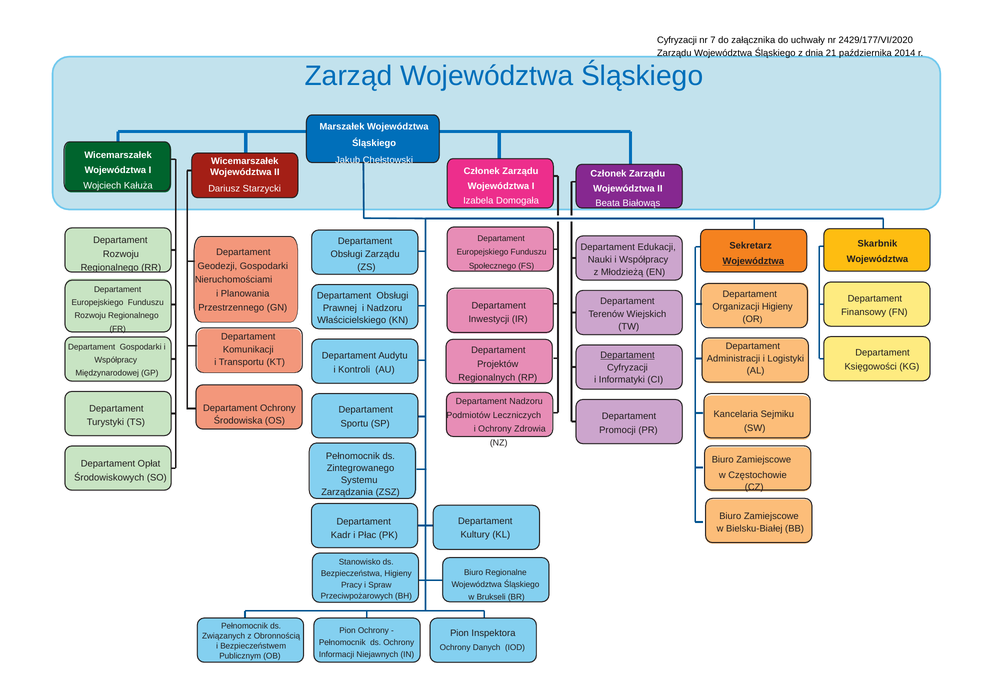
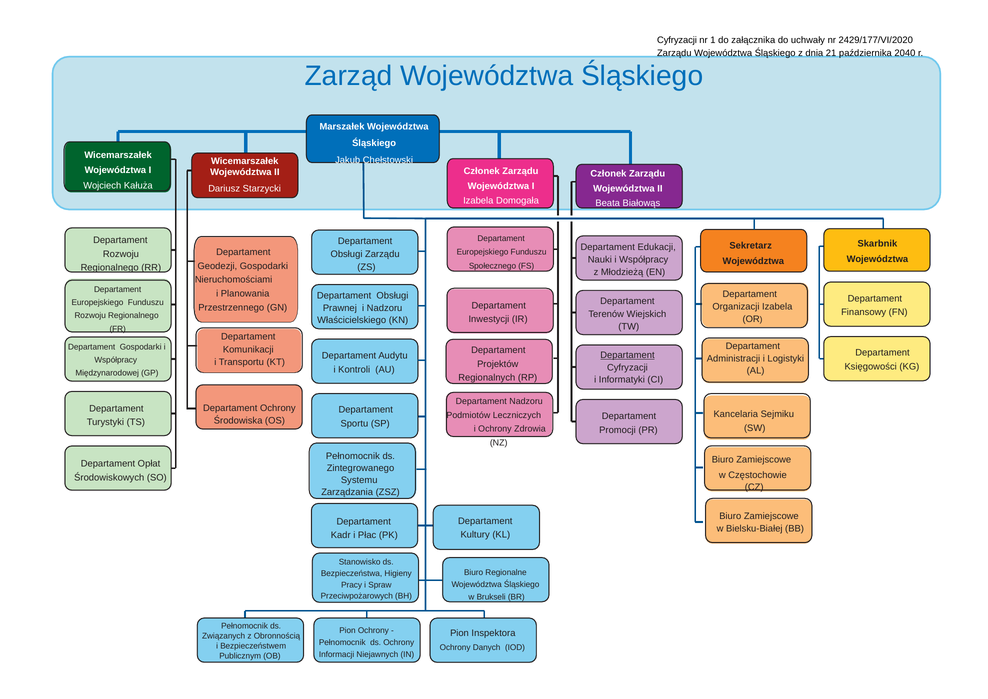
7: 7 -> 1
2014: 2014 -> 2040
Województwa at (753, 261) underline: present -> none
Organizacji Higieny: Higieny -> Izabela
